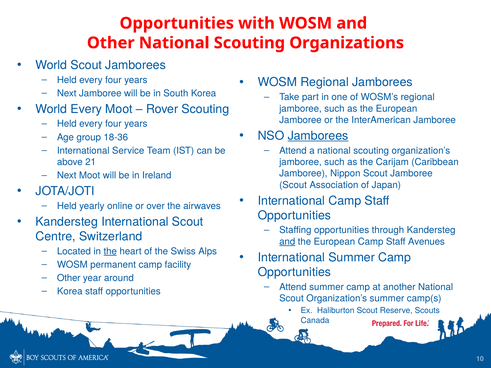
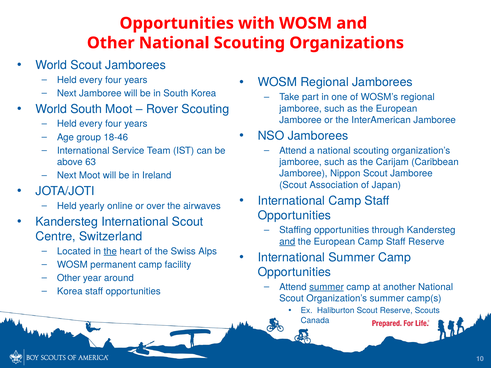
World Every: Every -> South
Jamborees at (318, 136) underline: present -> none
18-36: 18-36 -> 18-46
21: 21 -> 63
Staff Avenues: Avenues -> Reserve
summer at (327, 287) underline: none -> present
